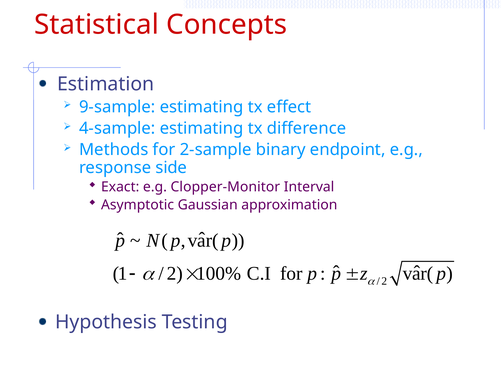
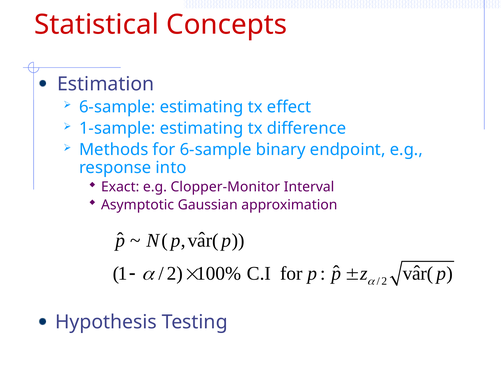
9-sample at (117, 107): 9-sample -> 6-sample
4-sample: 4-sample -> 1-sample
for 2-sample: 2-sample -> 6-sample
side: side -> into
